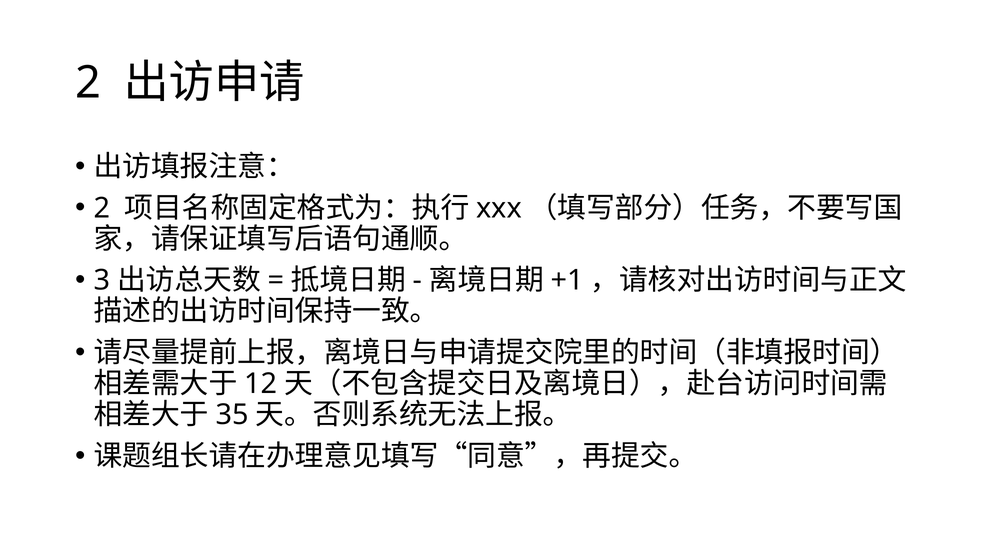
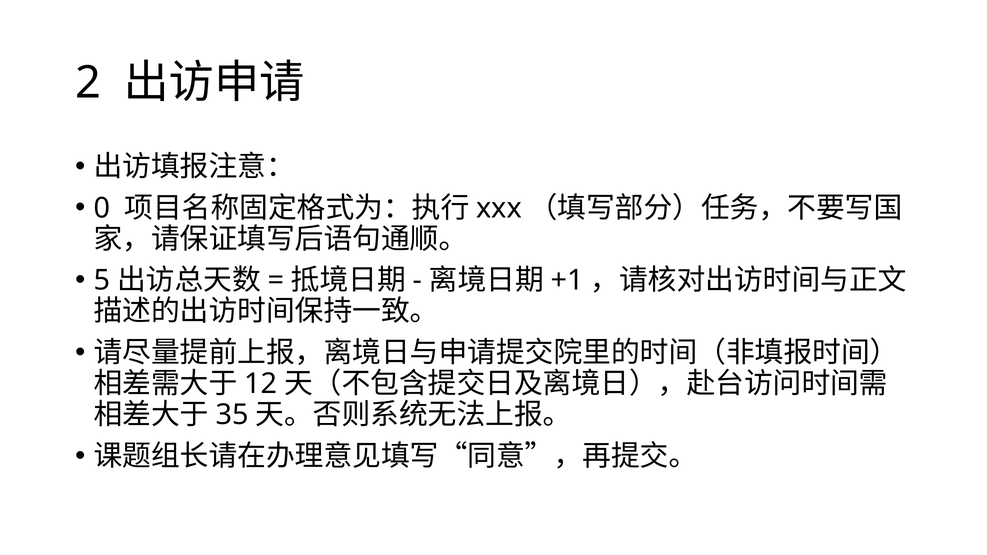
2 at (102, 208): 2 -> 0
3: 3 -> 5
